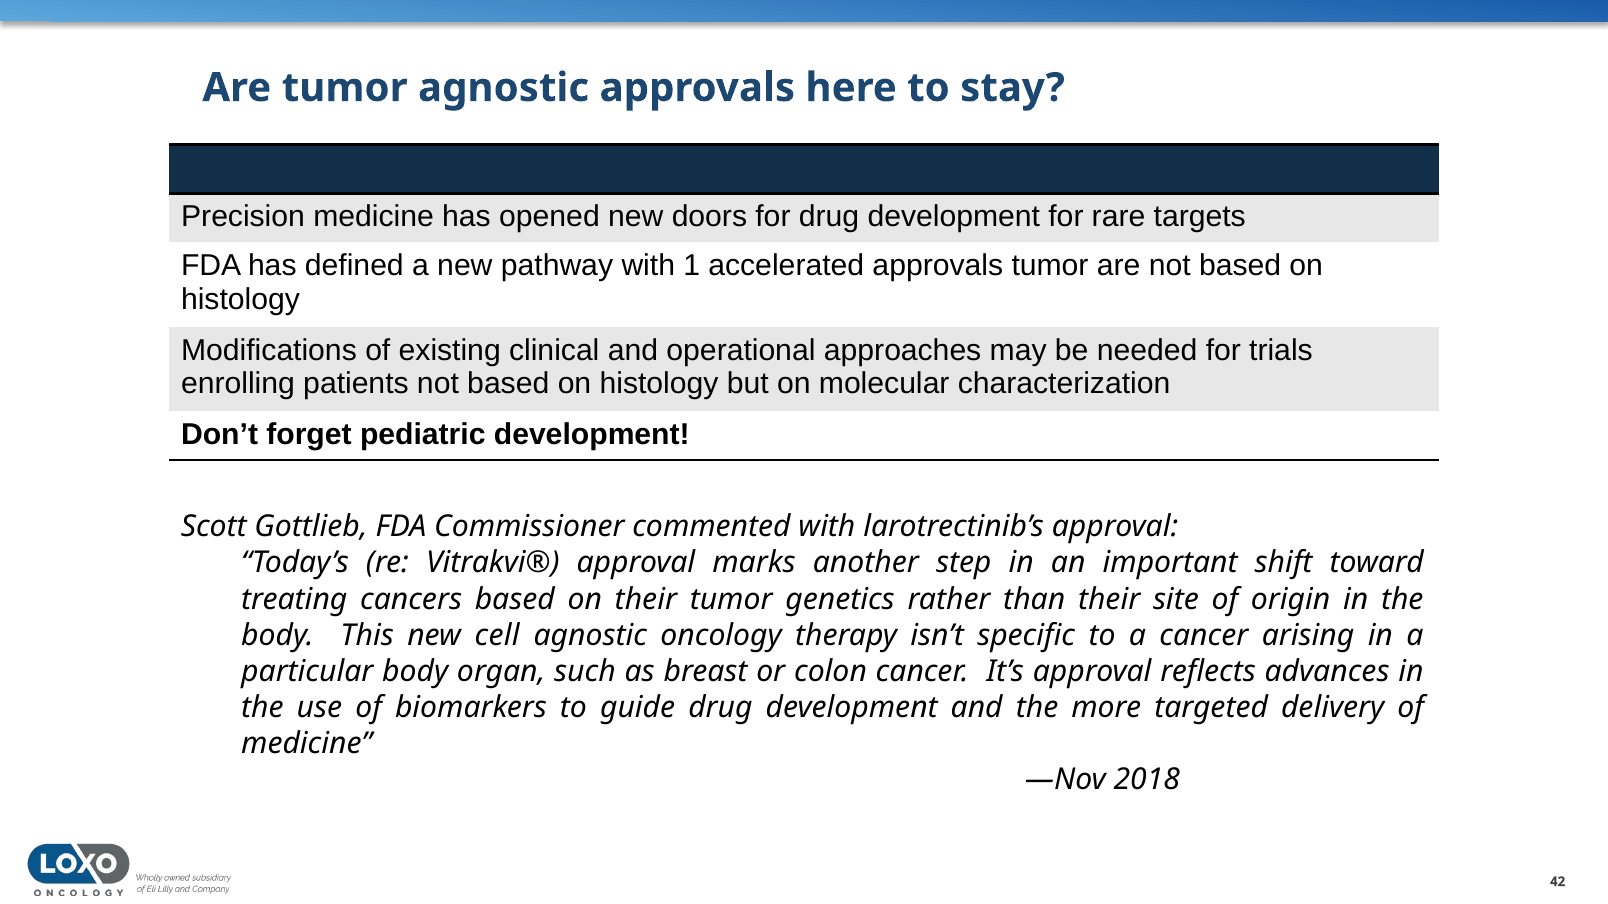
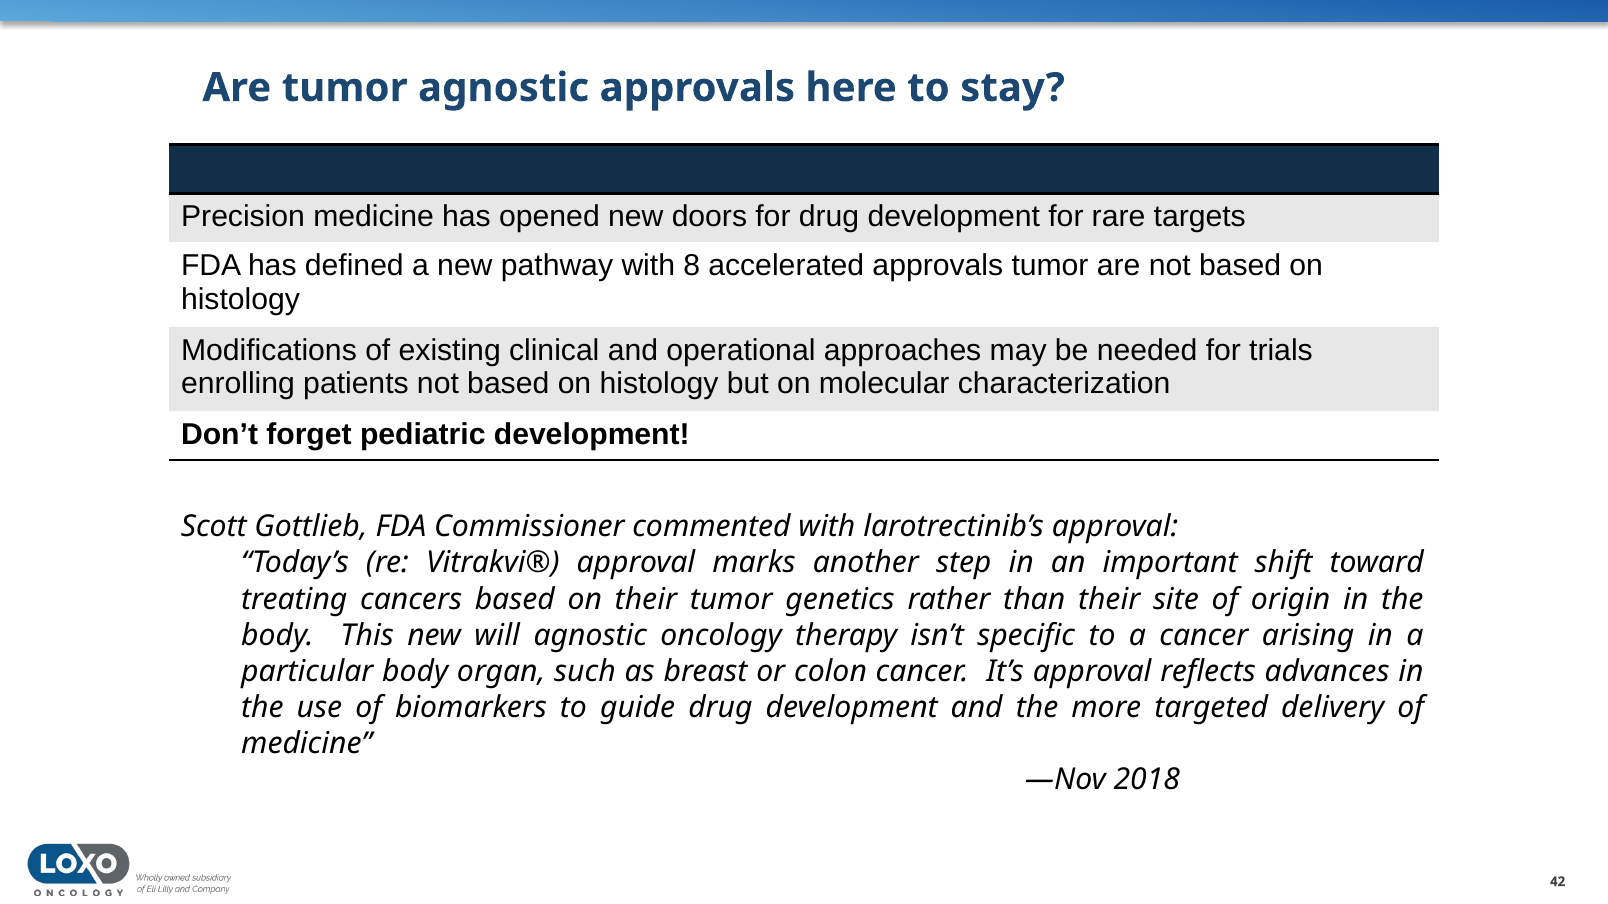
1: 1 -> 8
cell: cell -> will
